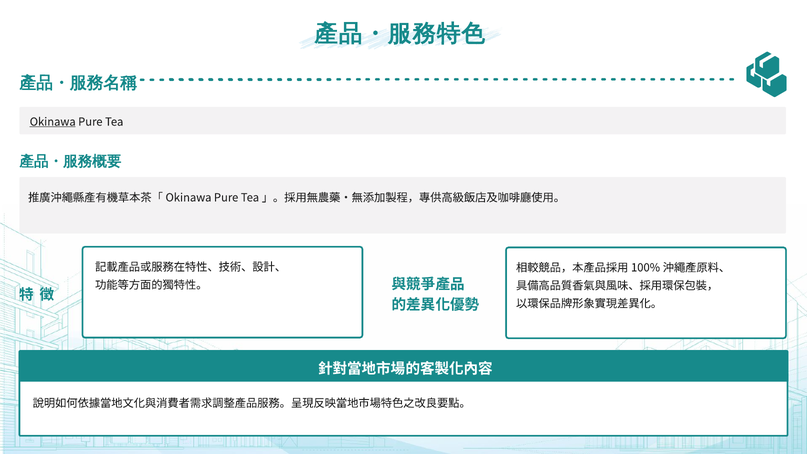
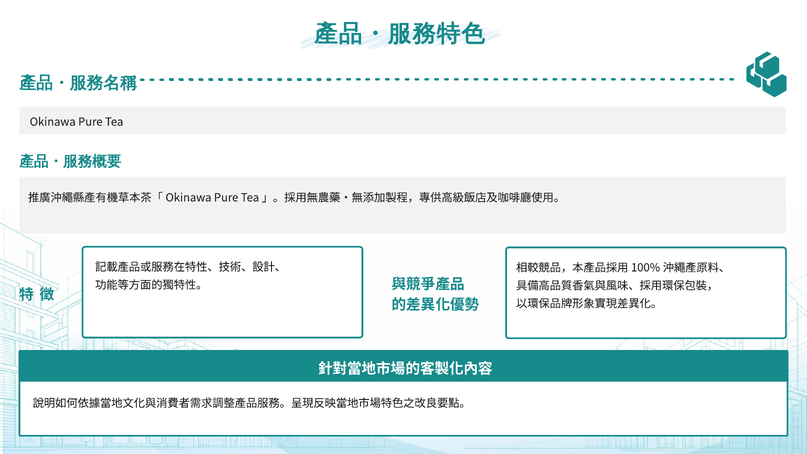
Okinawa underline: present -> none
